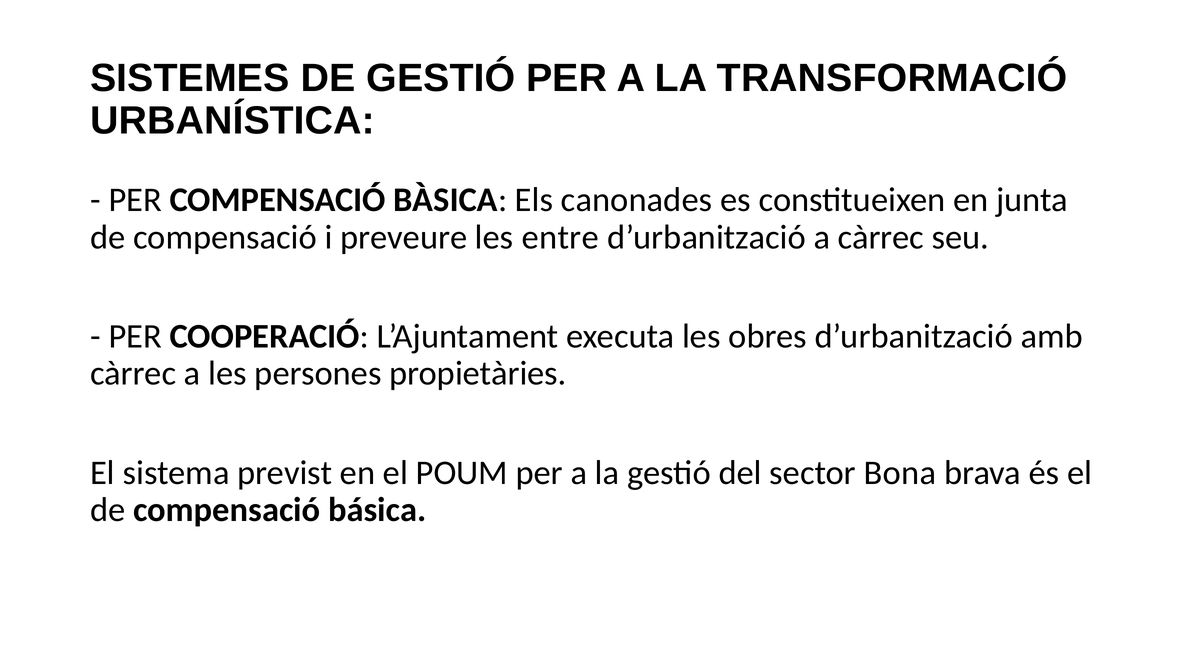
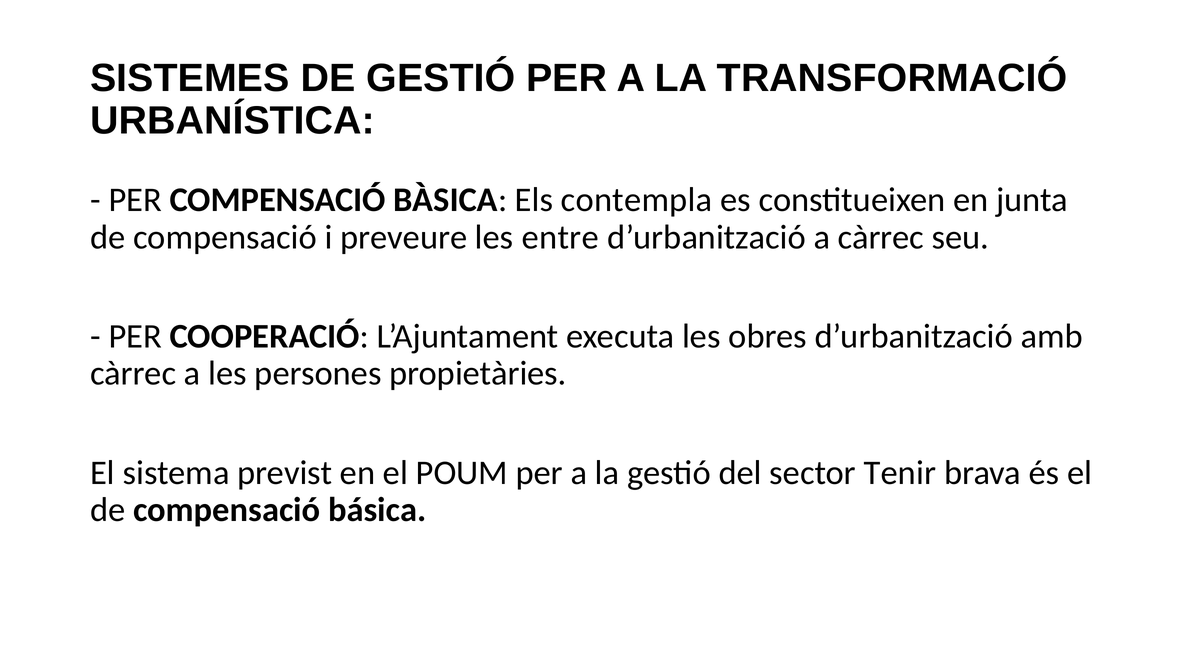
canonades: canonades -> contempla
Bona: Bona -> Tenir
